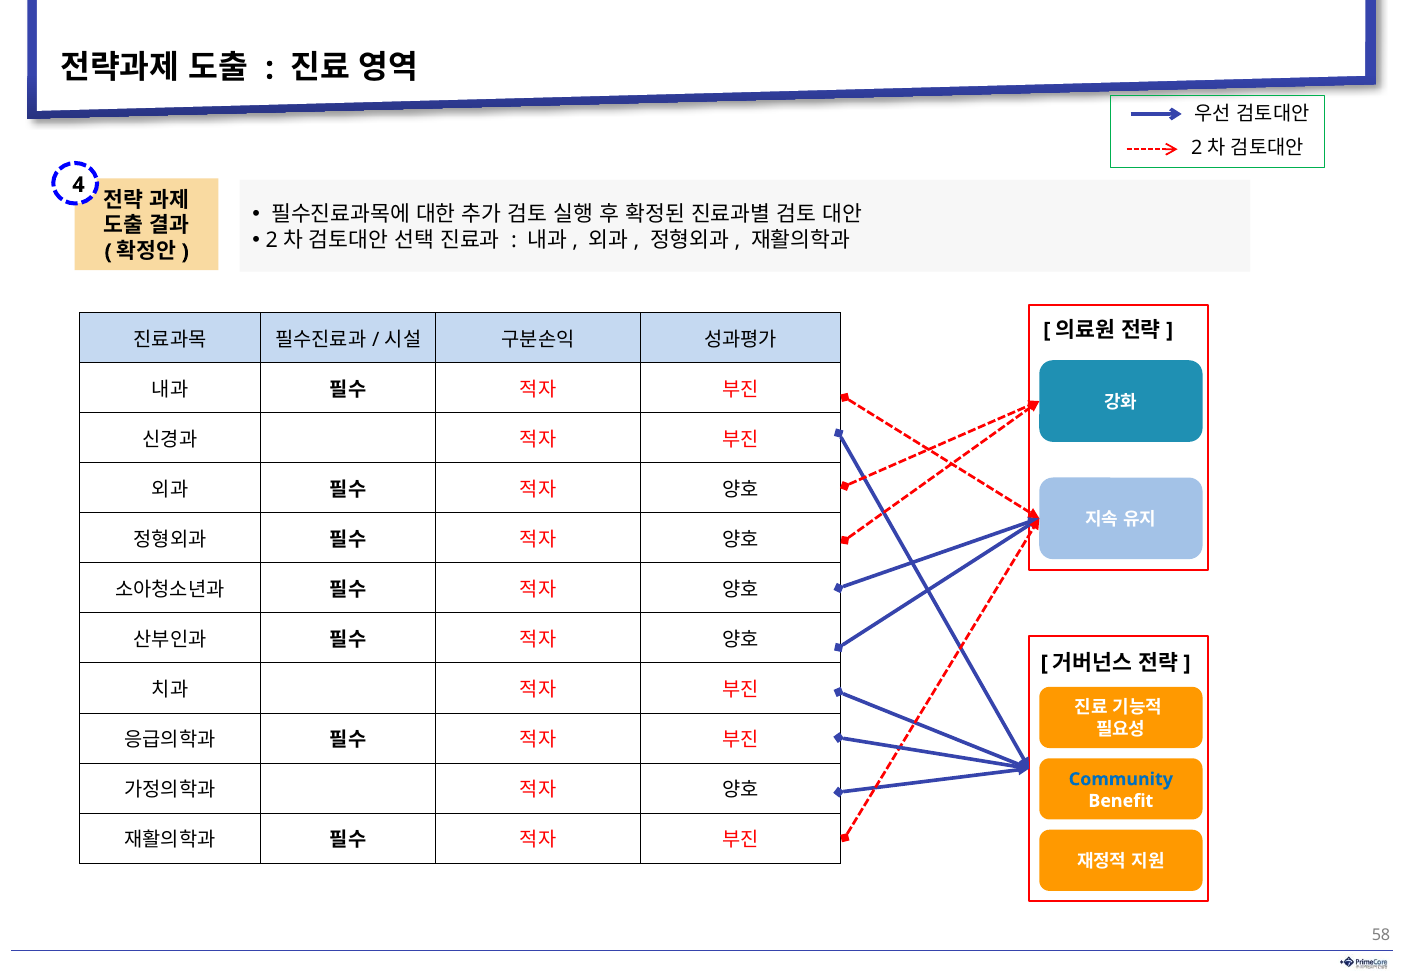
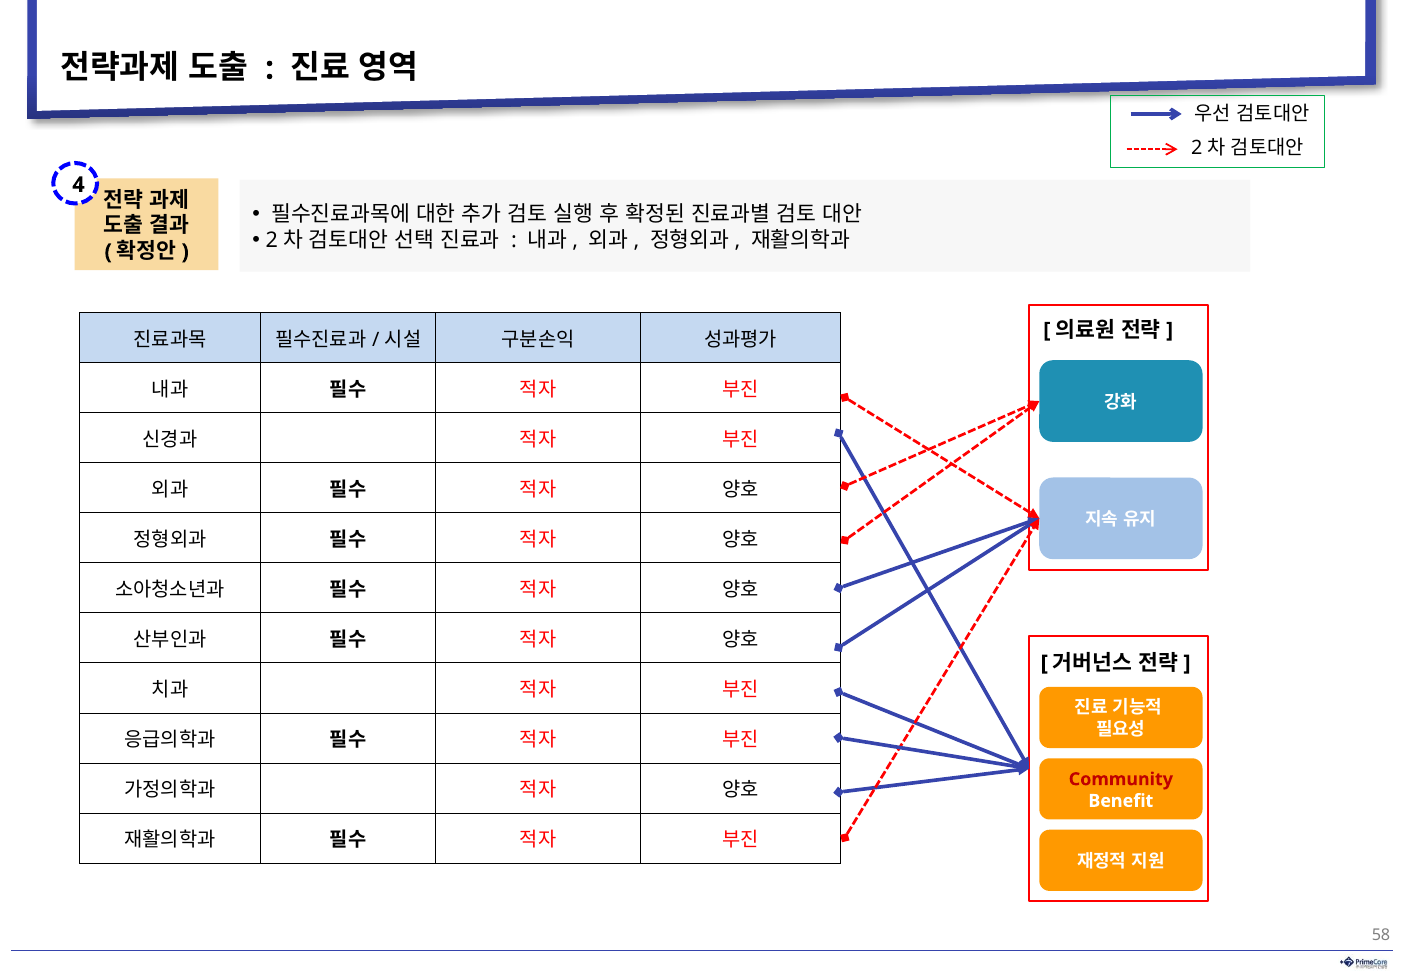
Community colour: blue -> red
